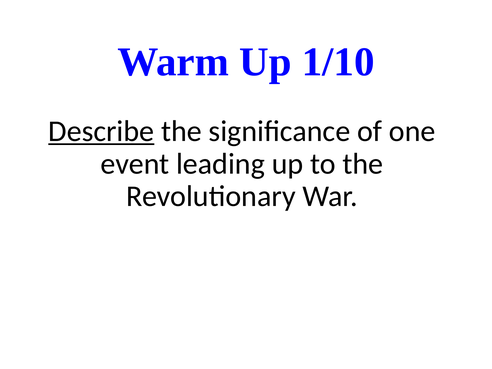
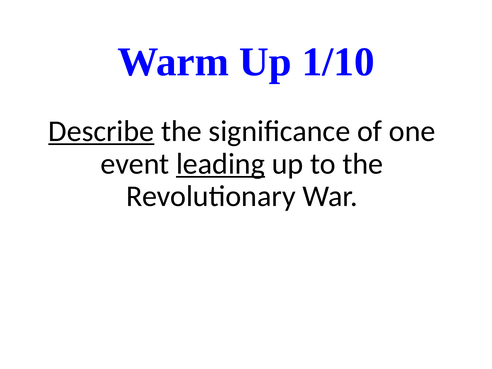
leading underline: none -> present
